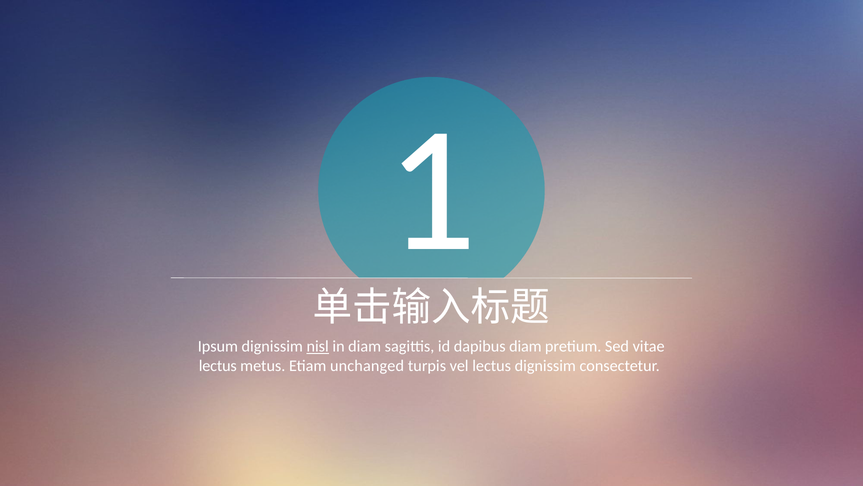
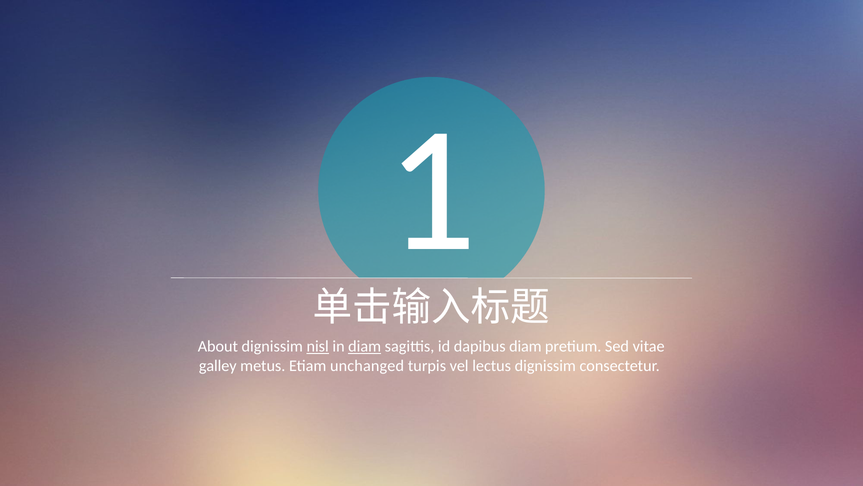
Ipsum: Ipsum -> About
diam at (365, 346) underline: none -> present
lectus at (218, 365): lectus -> galley
